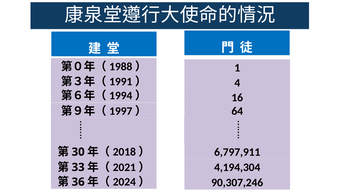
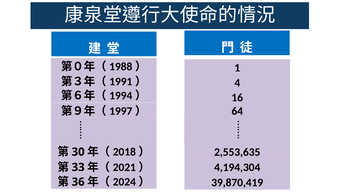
6,797,911: 6,797,911 -> 2,553,635
90,307,246: 90,307,246 -> 39,870,419
